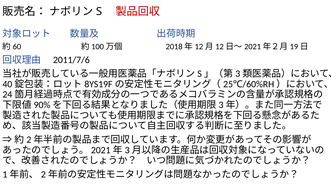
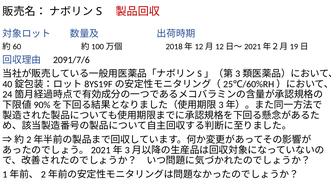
2011/7/6: 2011/7/6 -> 2091/7/6
